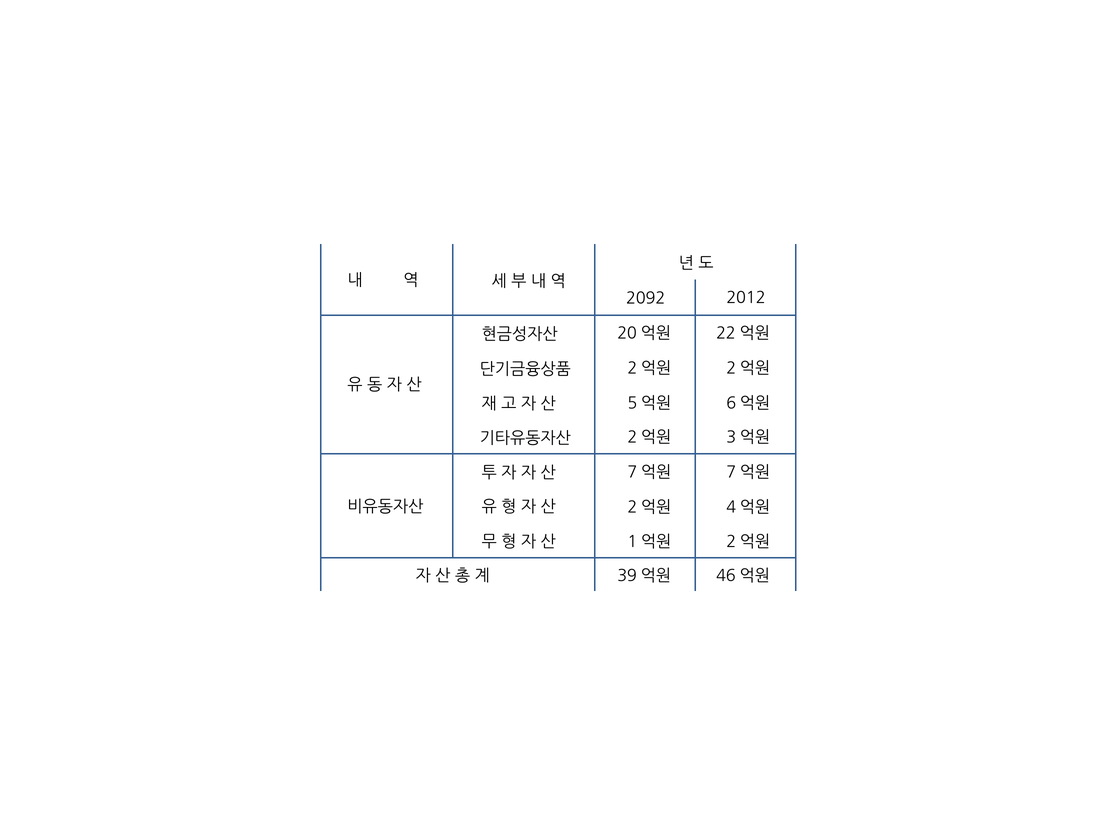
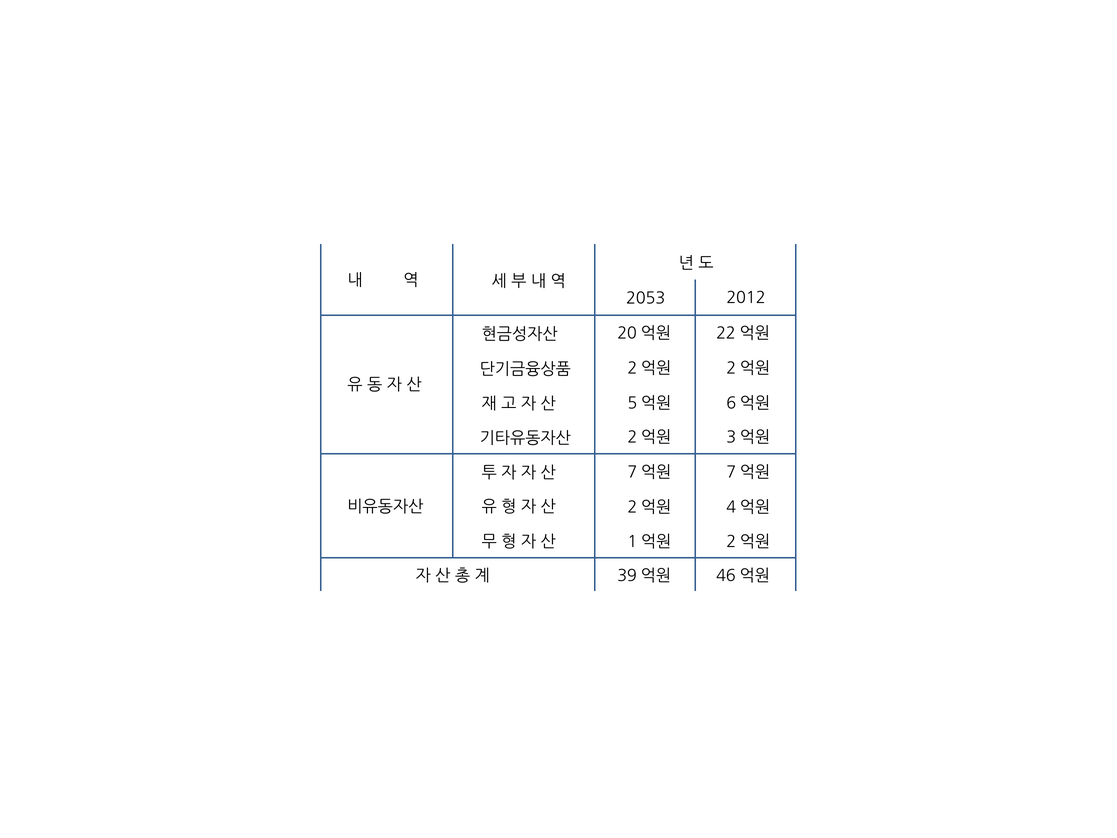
2092: 2092 -> 2053
